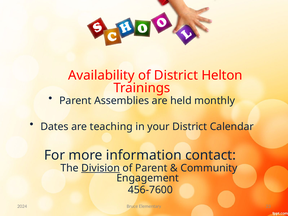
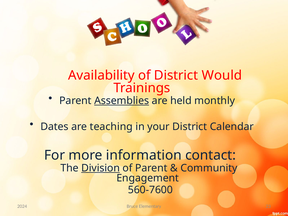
Helton: Helton -> Would
Assemblies underline: none -> present
456-7600: 456-7600 -> 560-7600
